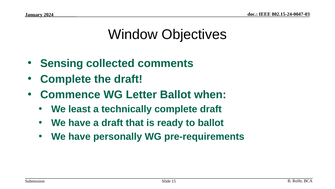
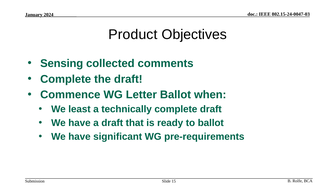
Window: Window -> Product
personally: personally -> significant
